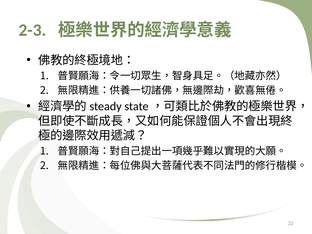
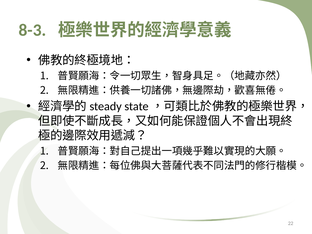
2-3: 2-3 -> 8-3
